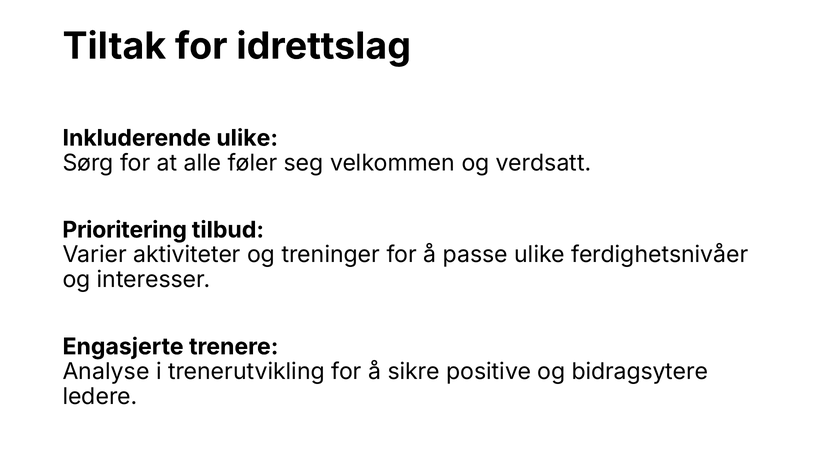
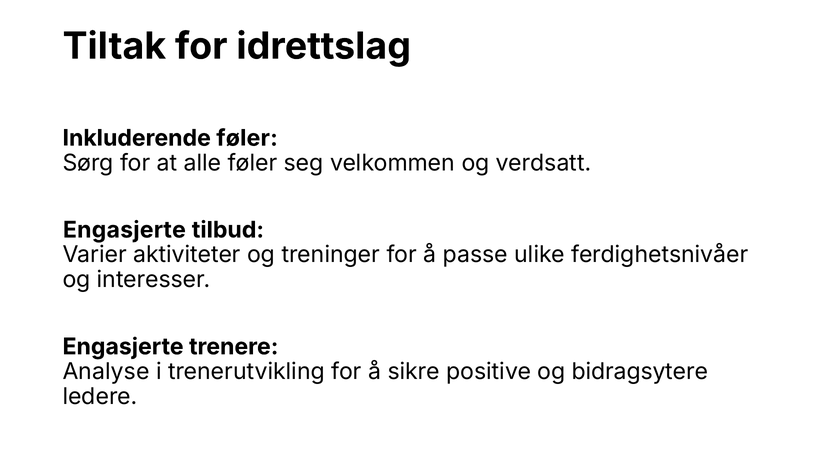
Inkluderende ulike: ulike -> føler
Prioritering at (125, 230): Prioritering -> Engasjerte
